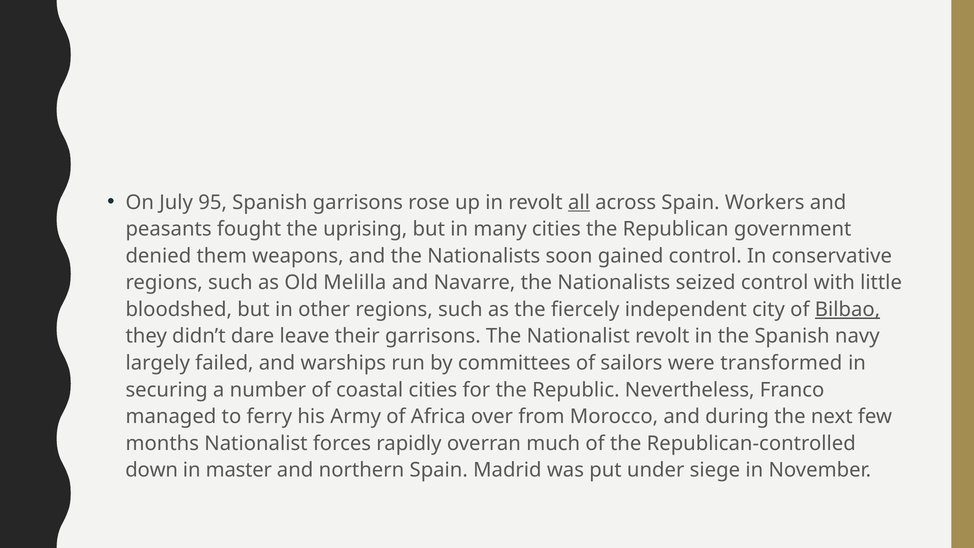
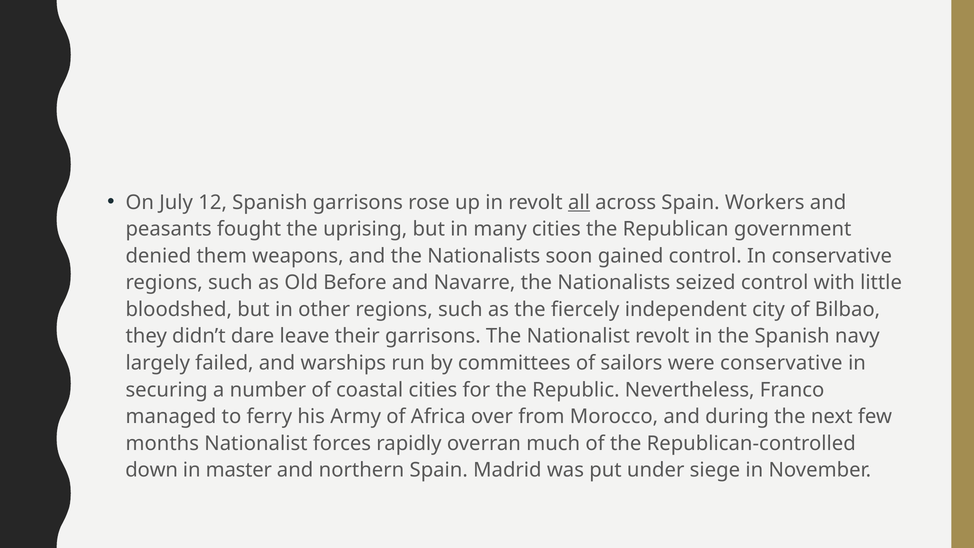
95: 95 -> 12
Melilla: Melilla -> Before
Bilbao underline: present -> none
were transformed: transformed -> conservative
